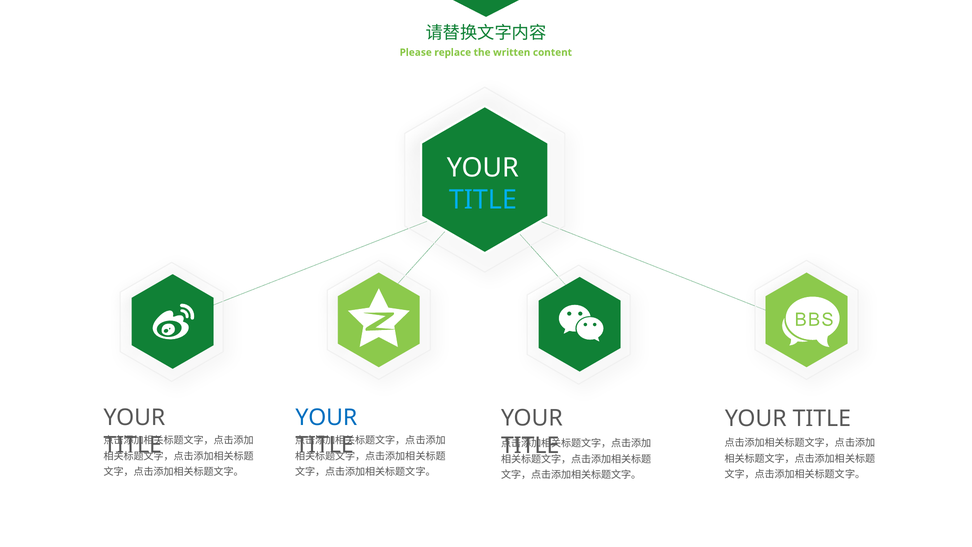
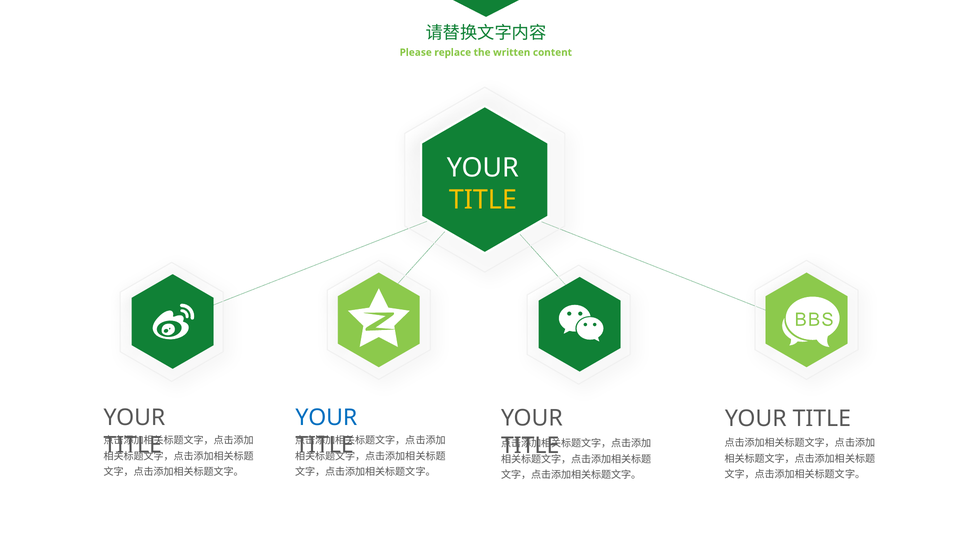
TITLE at (483, 200) colour: light blue -> yellow
